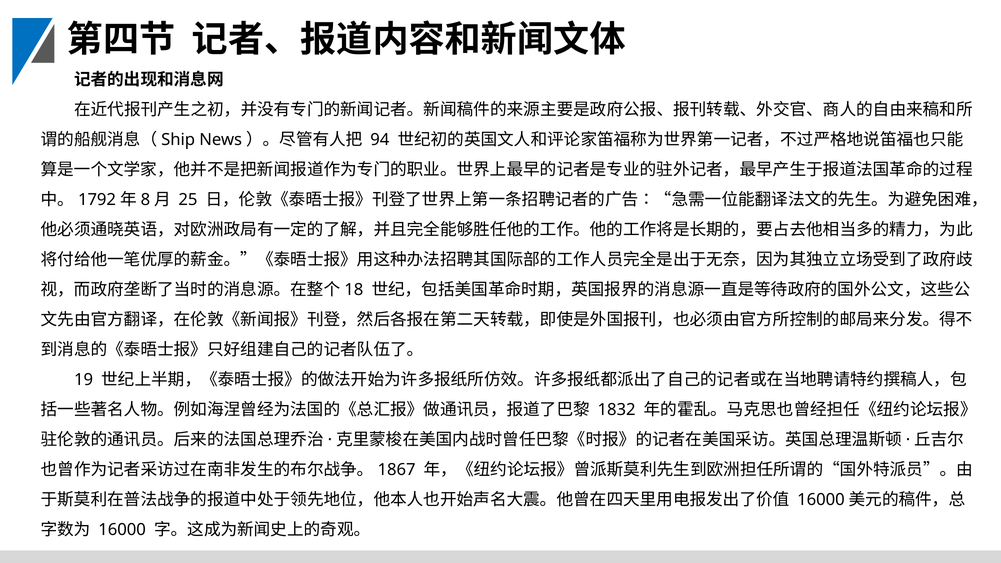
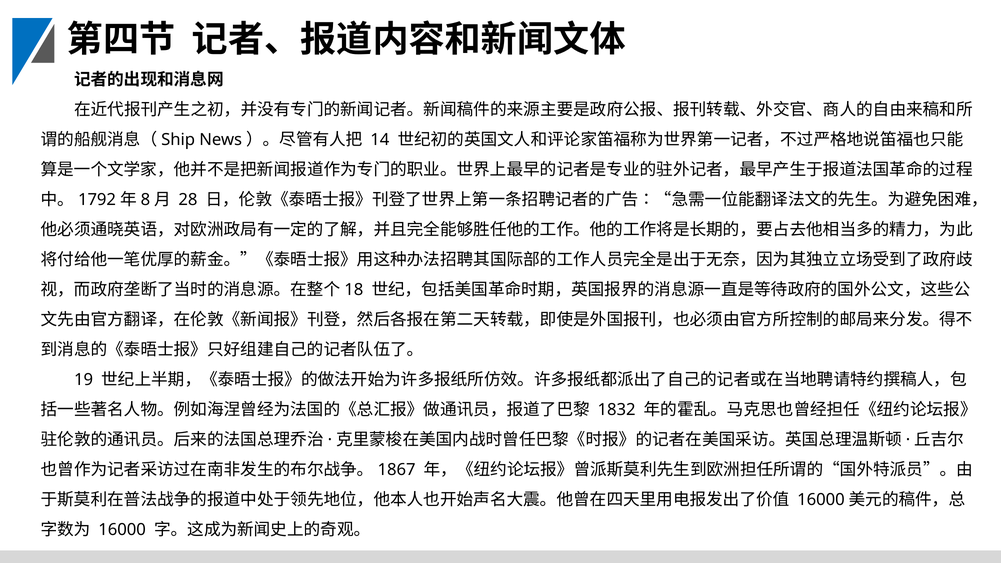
94: 94 -> 14
25: 25 -> 28
